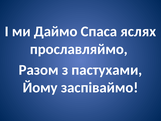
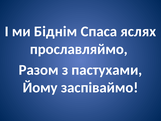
Даймо: Даймо -> Біднім
